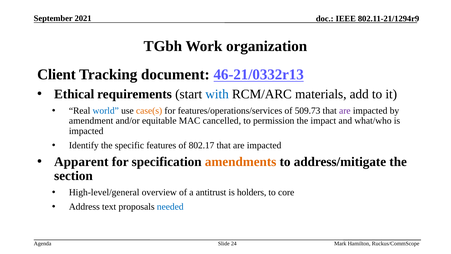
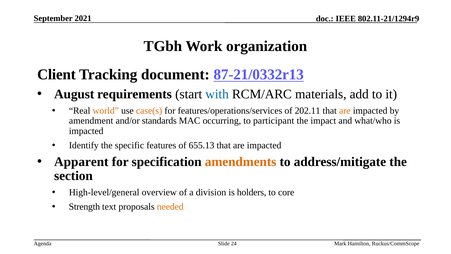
46-21/0332r13: 46-21/0332r13 -> 87-21/0332r13
Ethical: Ethical -> August
world colour: blue -> orange
509.73: 509.73 -> 202.11
are at (345, 110) colour: purple -> orange
equitable: equitable -> standards
cancelled: cancelled -> occurring
permission: permission -> participant
802.17: 802.17 -> 655.13
antitrust: antitrust -> division
Address: Address -> Strength
needed colour: blue -> orange
